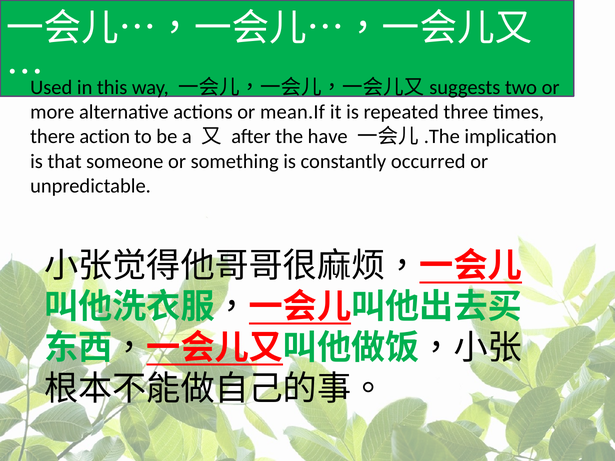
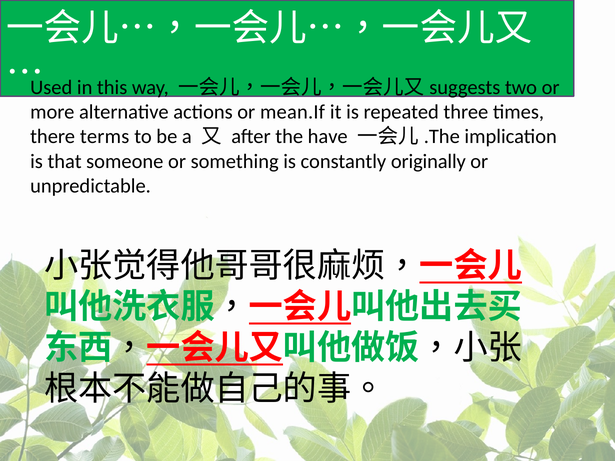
action: action -> terms
occurred: occurred -> originally
